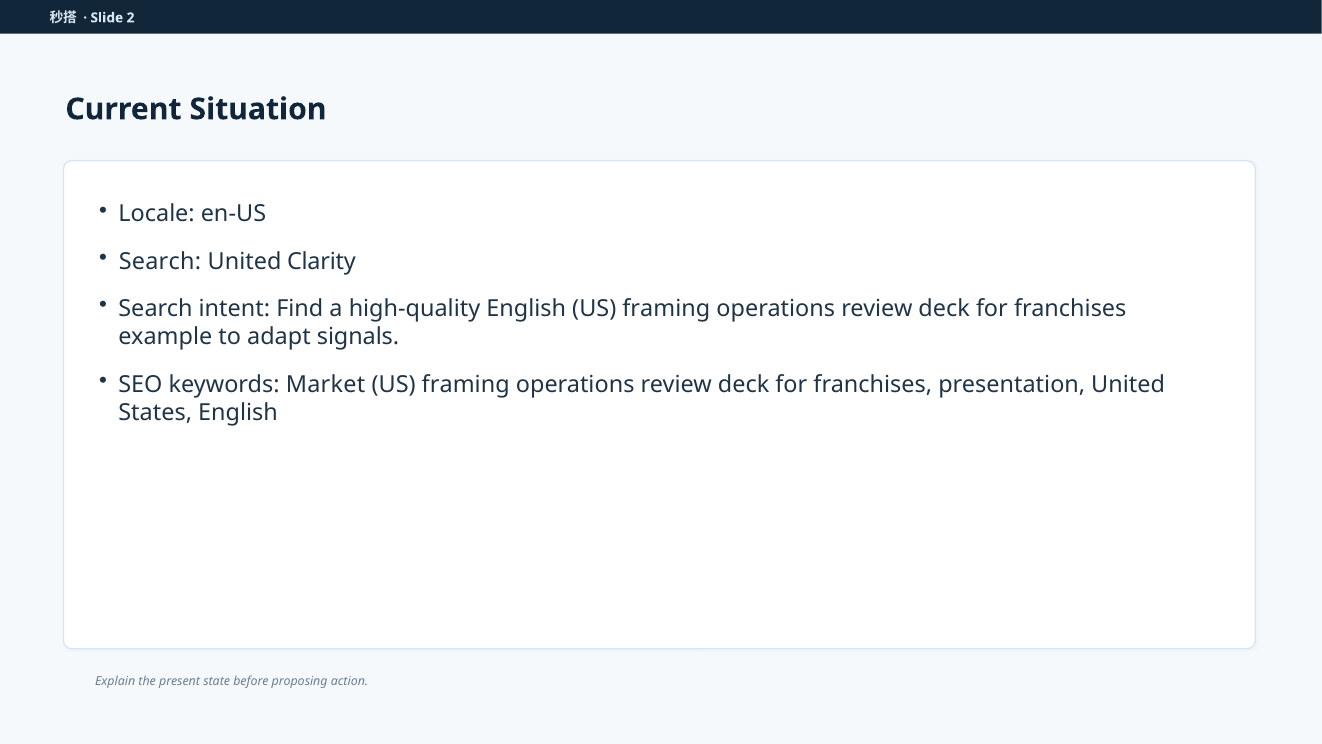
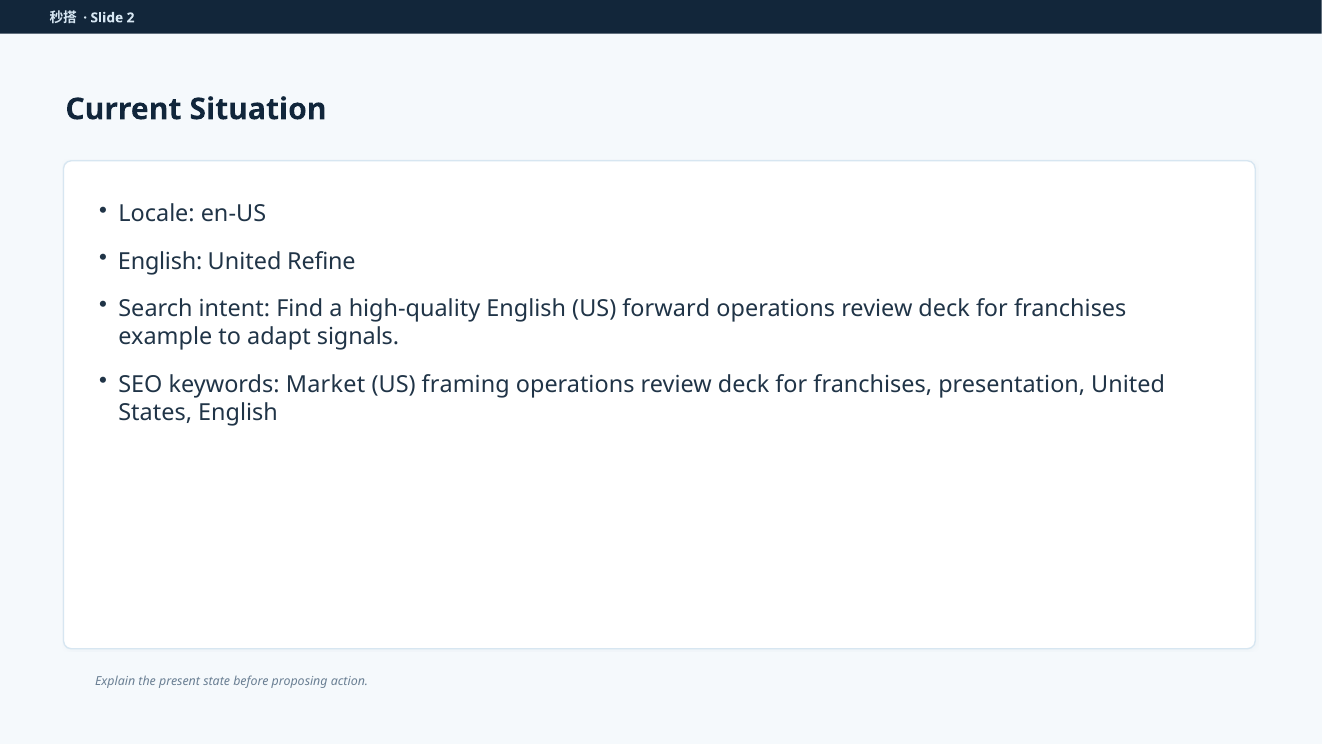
Search at (160, 261): Search -> English
Clarity: Clarity -> Refine
English US framing: framing -> forward
